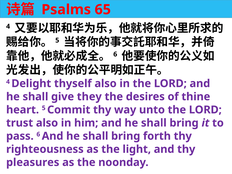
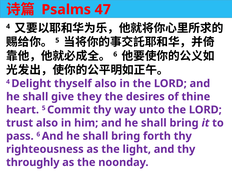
65: 65 -> 47
pleasures: pleasures -> throughly
